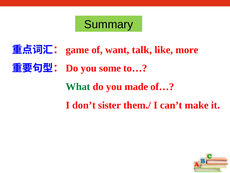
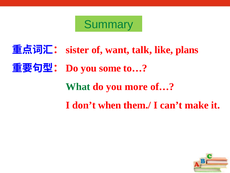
Summary colour: black -> green
game: game -> sister
more: more -> plans
made: made -> more
sister: sister -> when
